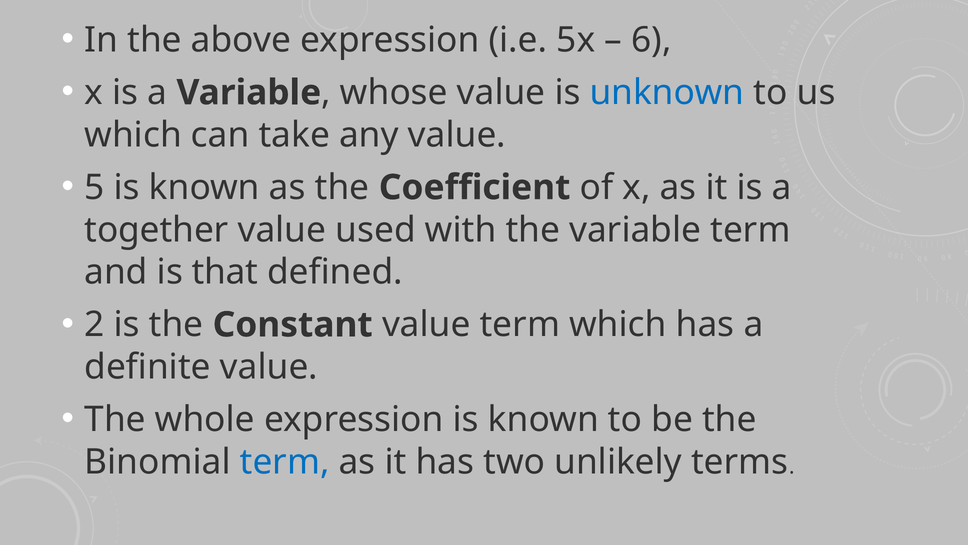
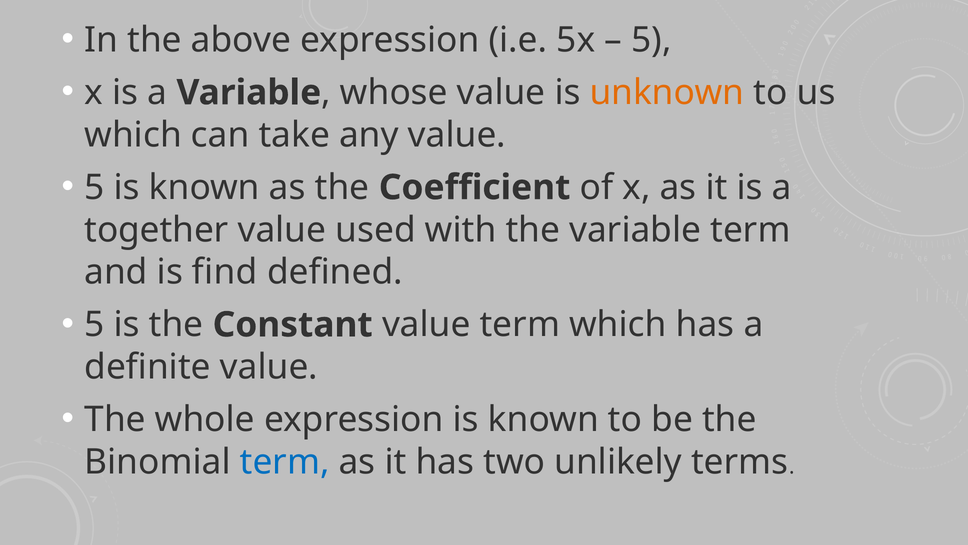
6 at (651, 40): 6 -> 5
unknown colour: blue -> orange
that: that -> find
2 at (94, 325): 2 -> 5
